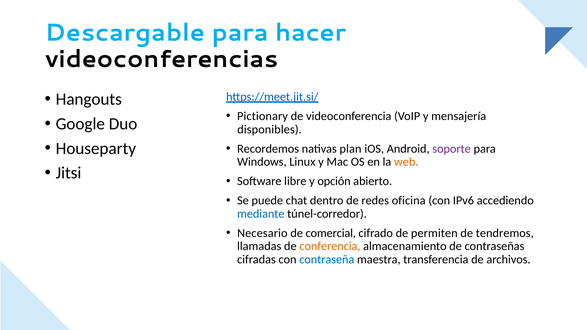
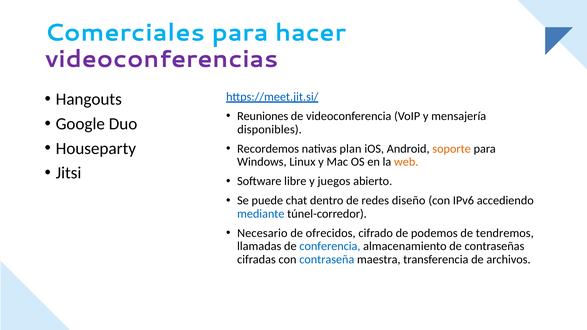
Descargable: Descargable -> Comerciales
videoconferencias colour: black -> purple
Pictionary: Pictionary -> Reuniones
soporte colour: purple -> orange
opción: opción -> juegos
oficina: oficina -> diseño
comercial: comercial -> ofrecidos
permiten: permiten -> podemos
conferencia colour: orange -> blue
